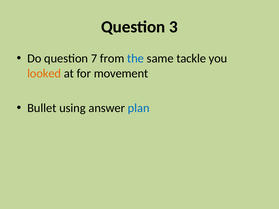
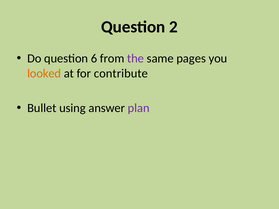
3: 3 -> 2
7: 7 -> 6
the colour: blue -> purple
tackle: tackle -> pages
movement: movement -> contribute
plan colour: blue -> purple
